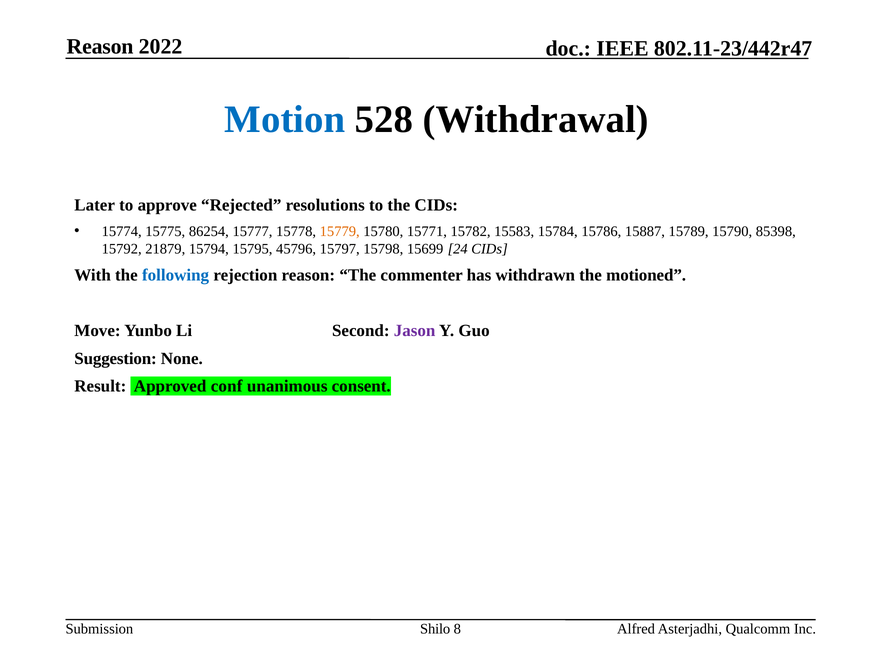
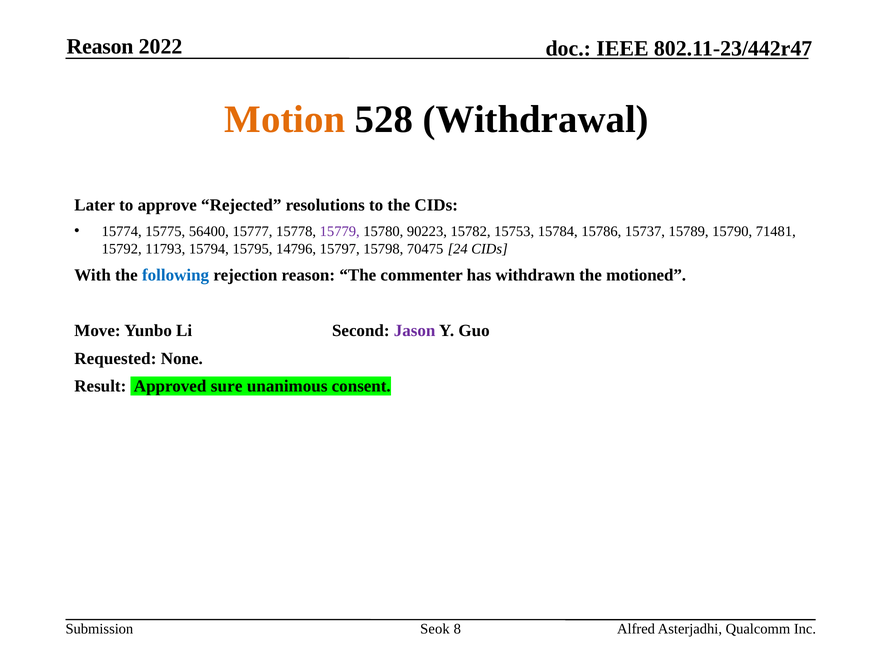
Motion colour: blue -> orange
86254: 86254 -> 56400
15779 colour: orange -> purple
15771: 15771 -> 90223
15583: 15583 -> 15753
15887: 15887 -> 15737
85398: 85398 -> 71481
21879: 21879 -> 11793
45796: 45796 -> 14796
15699: 15699 -> 70475
Suggestion: Suggestion -> Requested
conf: conf -> sure
Shilo: Shilo -> Seok
